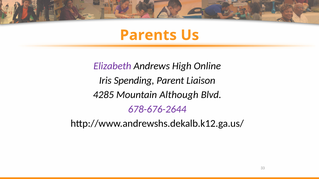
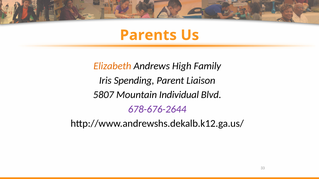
Elizabeth colour: purple -> orange
Online: Online -> Family
4285: 4285 -> 5807
Although: Although -> Individual
